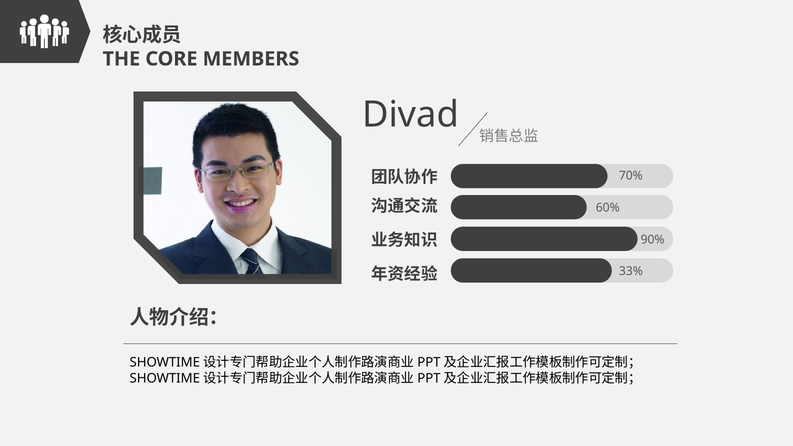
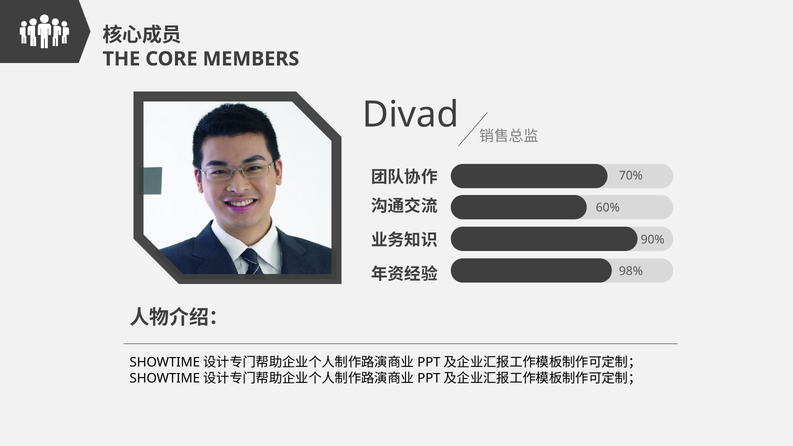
33%: 33% -> 98%
